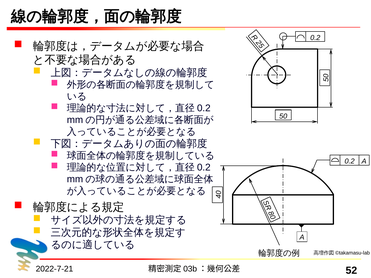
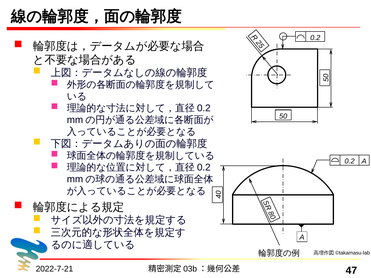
52: 52 -> 47
